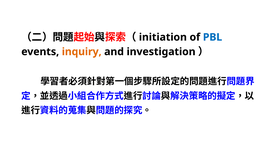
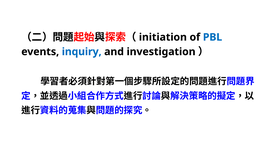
inquiry colour: orange -> blue
